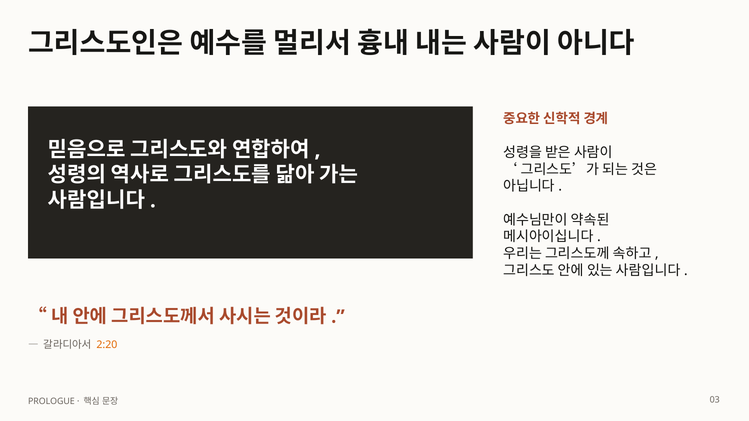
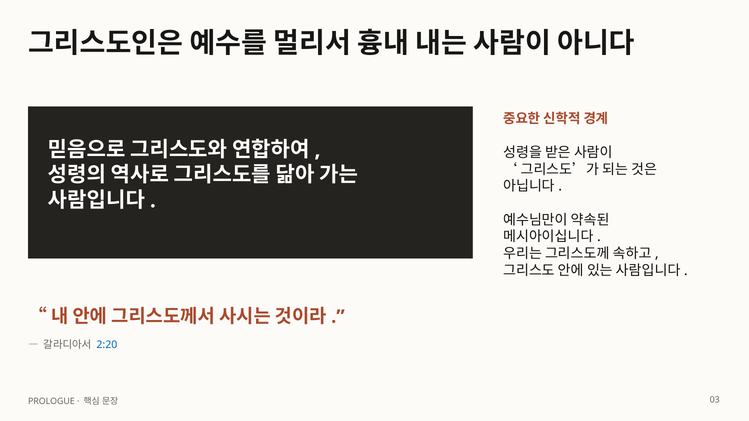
2:20 colour: orange -> blue
